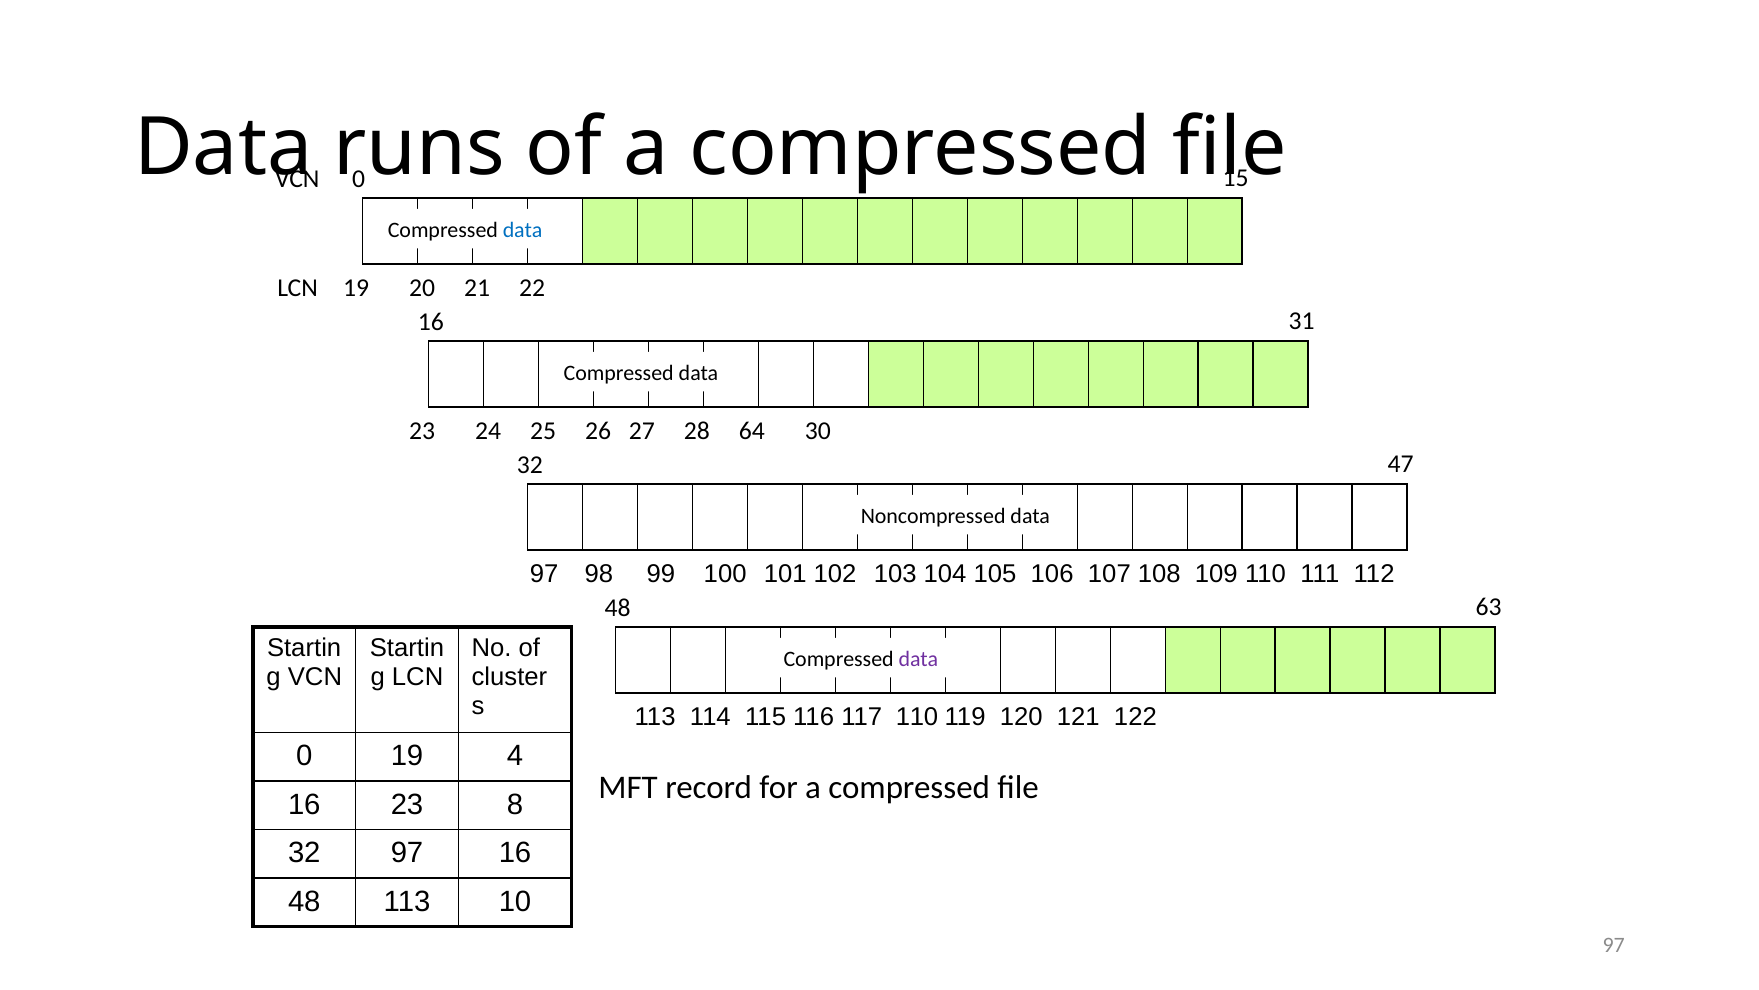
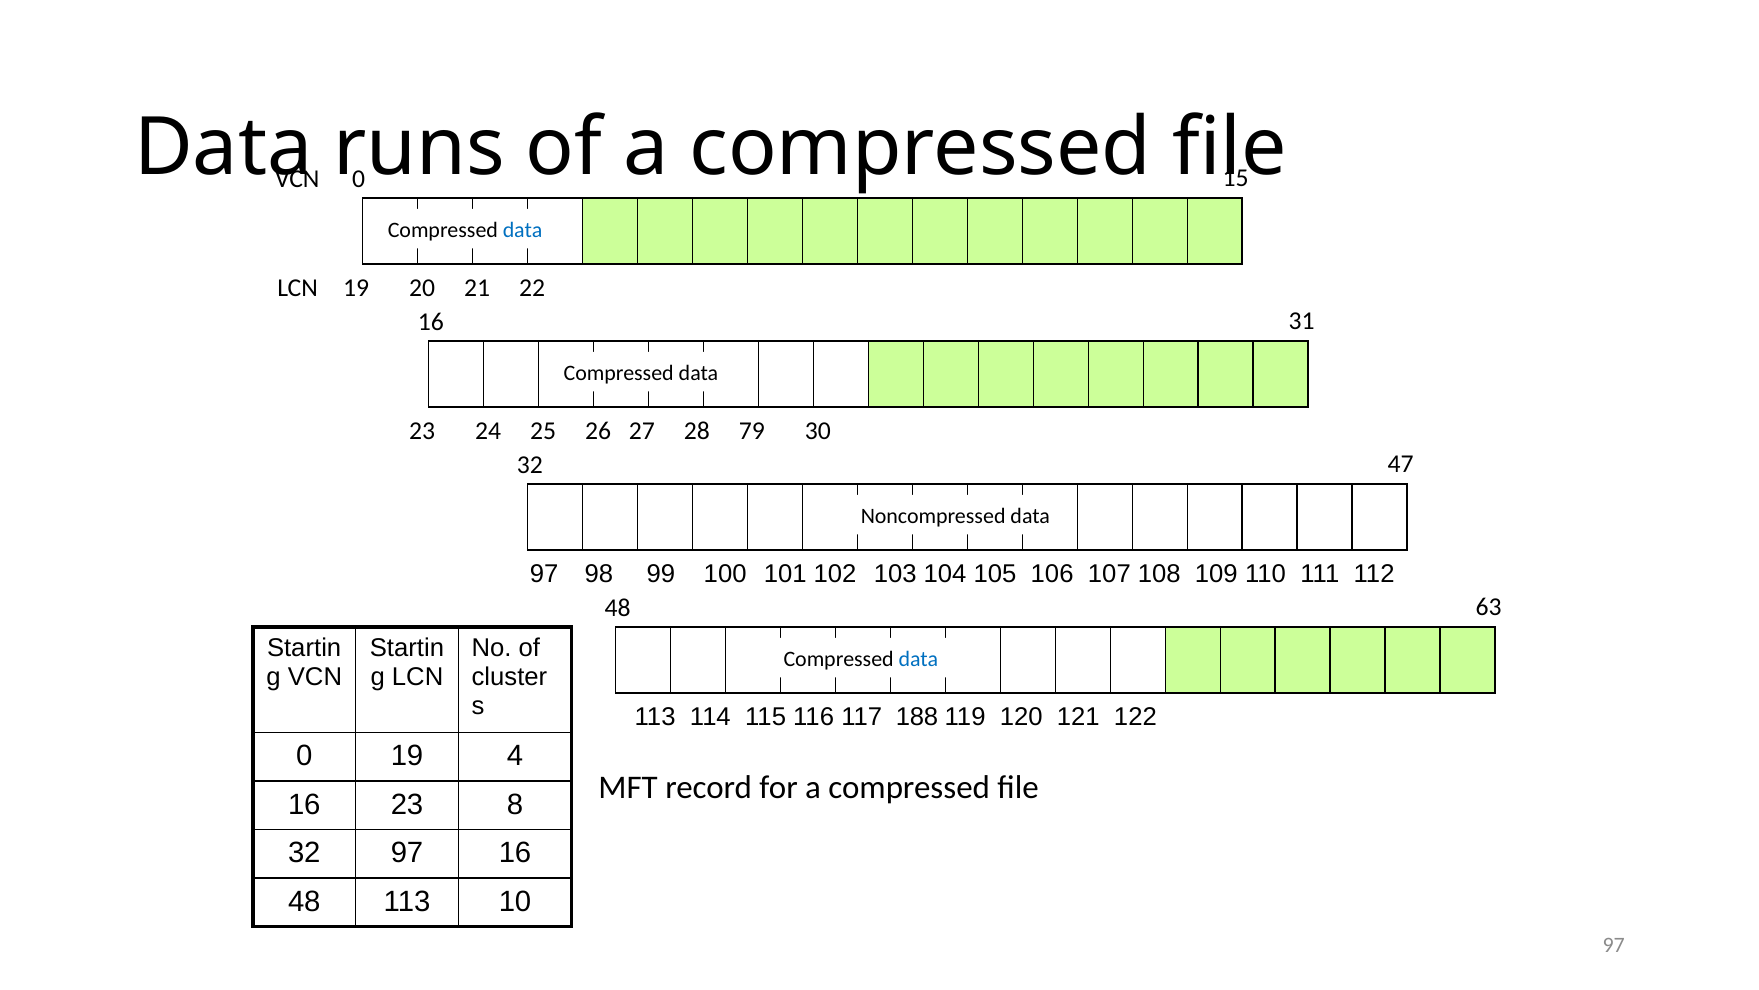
64: 64 -> 79
data at (918, 659) colour: purple -> blue
117 110: 110 -> 188
